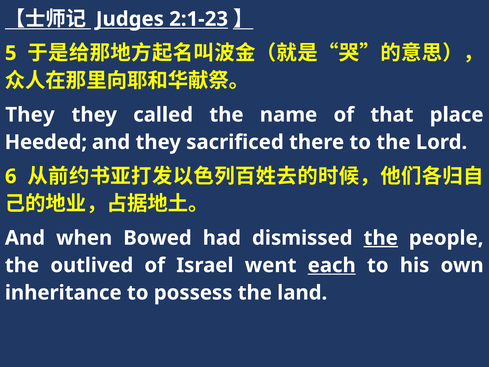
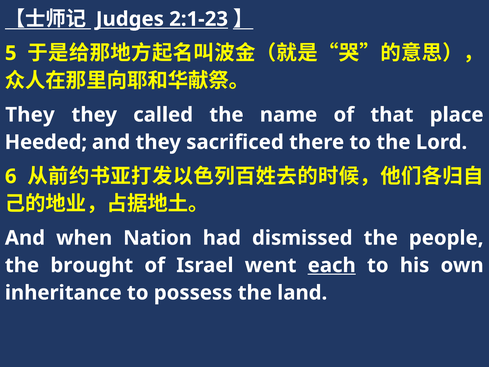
Bowed: Bowed -> Nation
the at (381, 238) underline: present -> none
outlived: outlived -> brought
